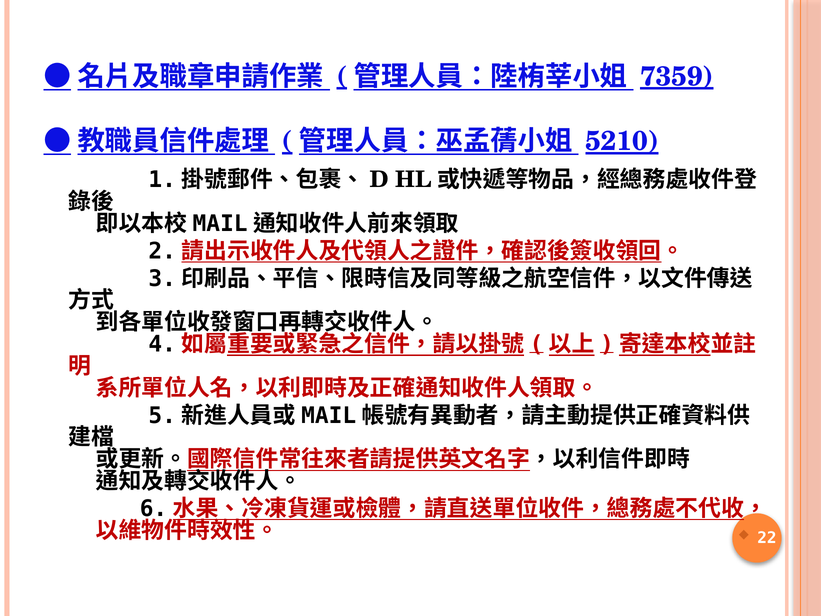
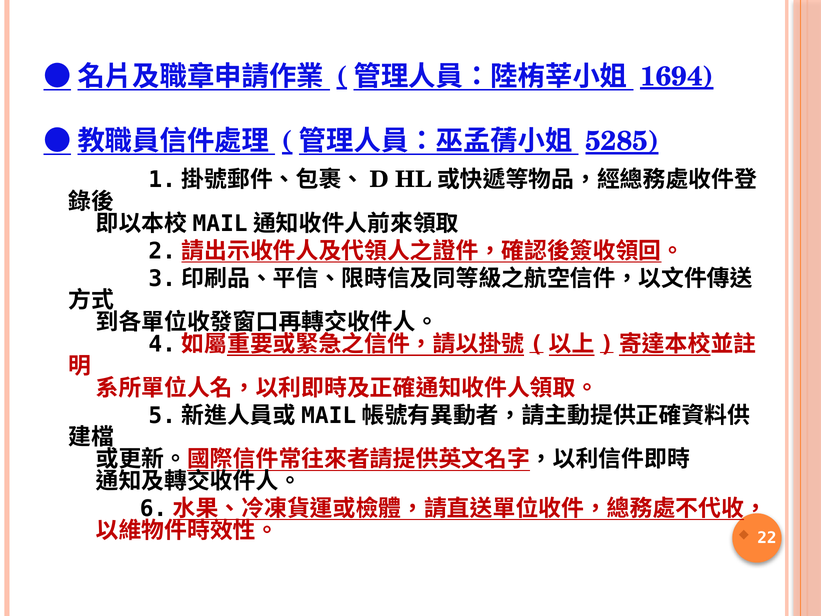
7359: 7359 -> 1694
5210: 5210 -> 5285
